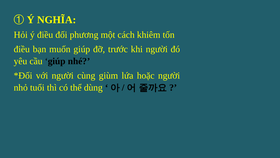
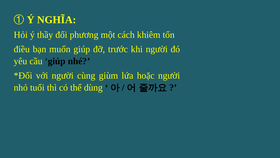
ý điều: điều -> thầy
